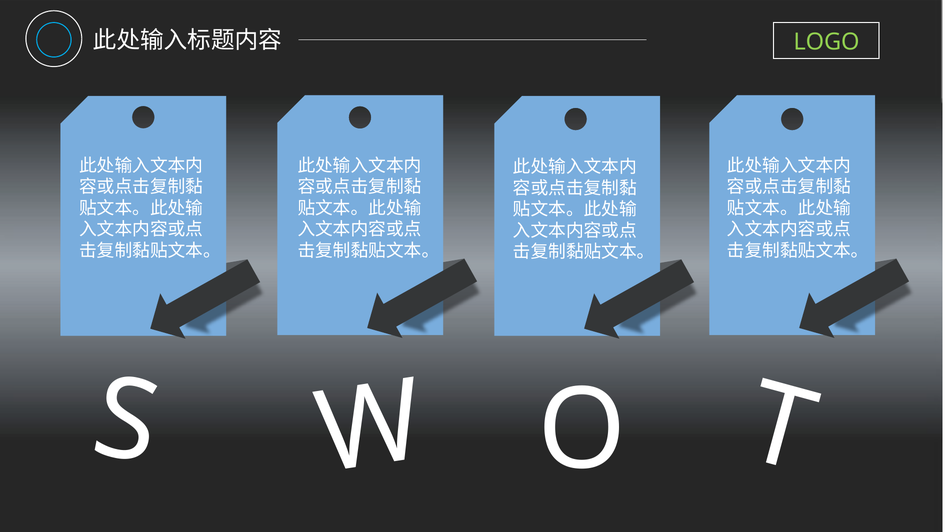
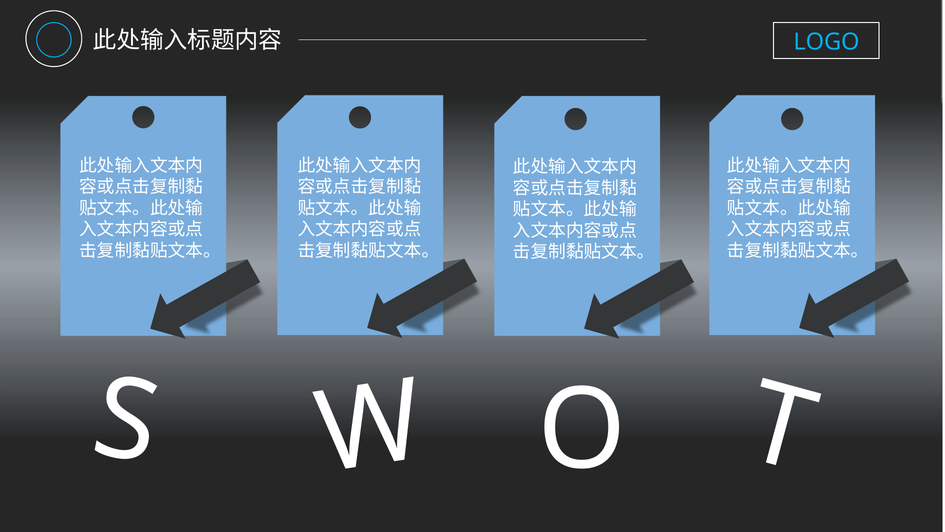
LOGO colour: light green -> light blue
